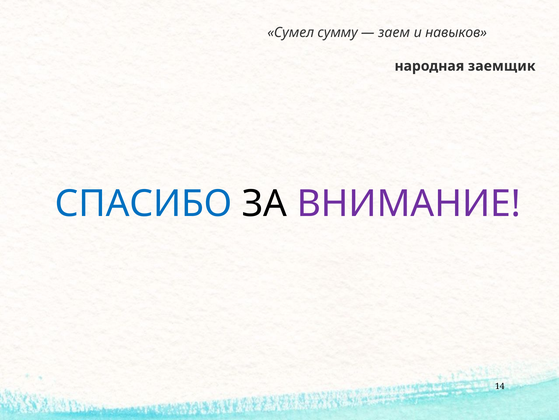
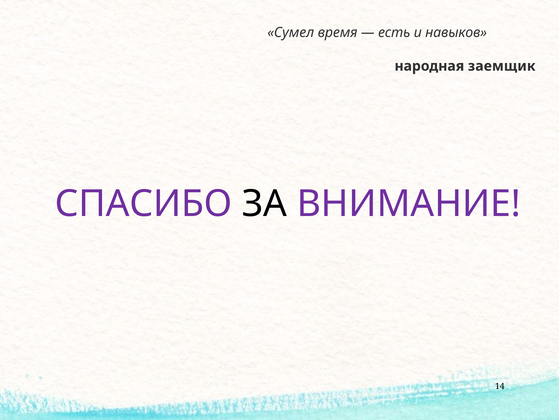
сумму: сумму -> время
заем: заем -> есть
СПАСИБО colour: blue -> purple
